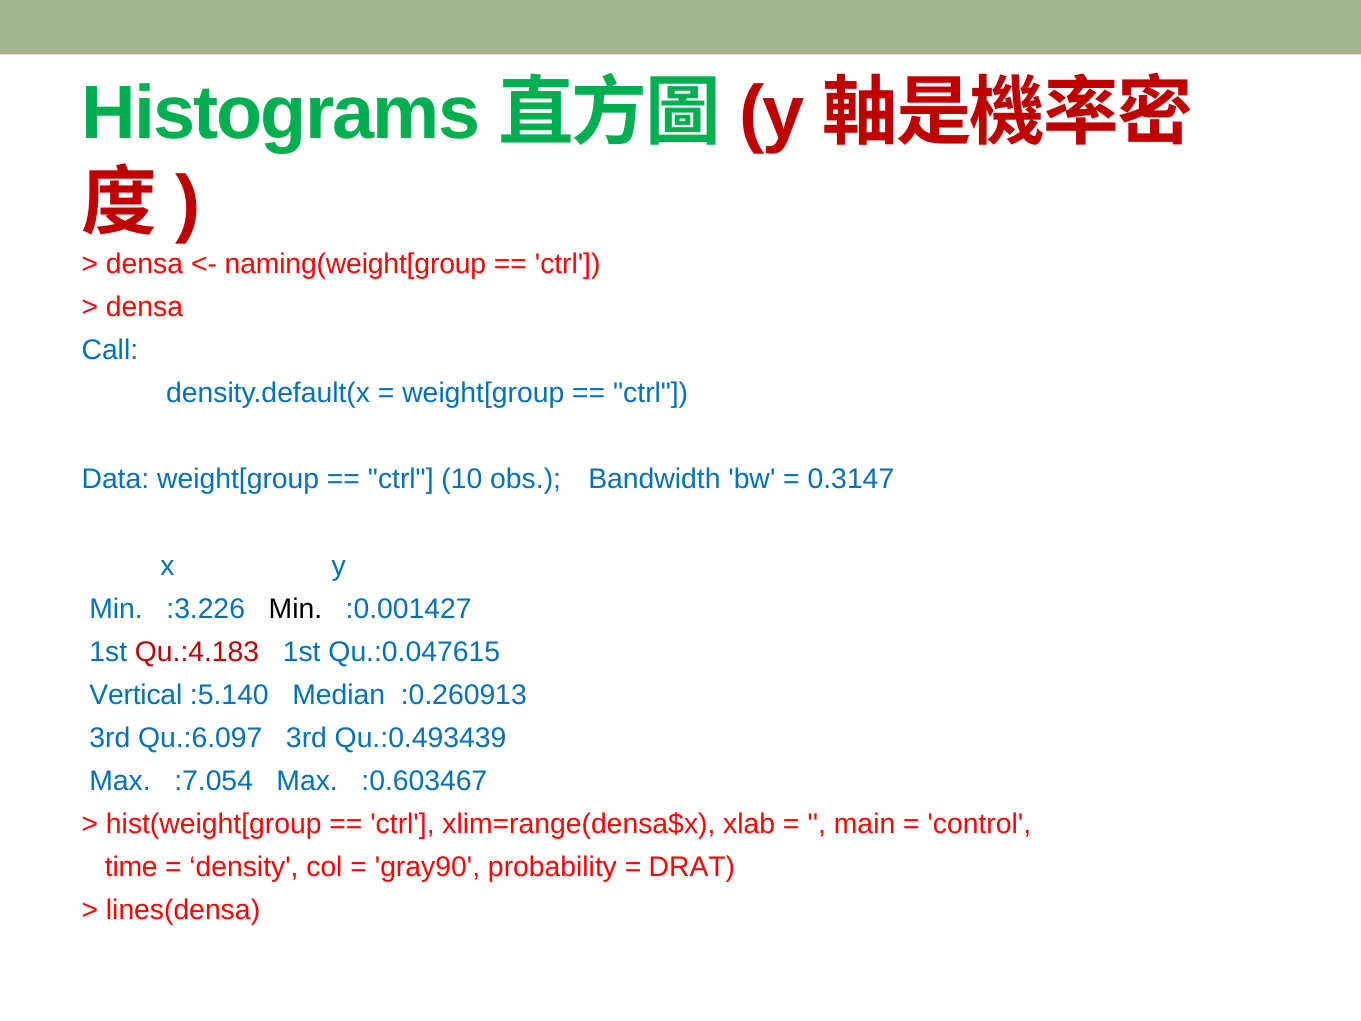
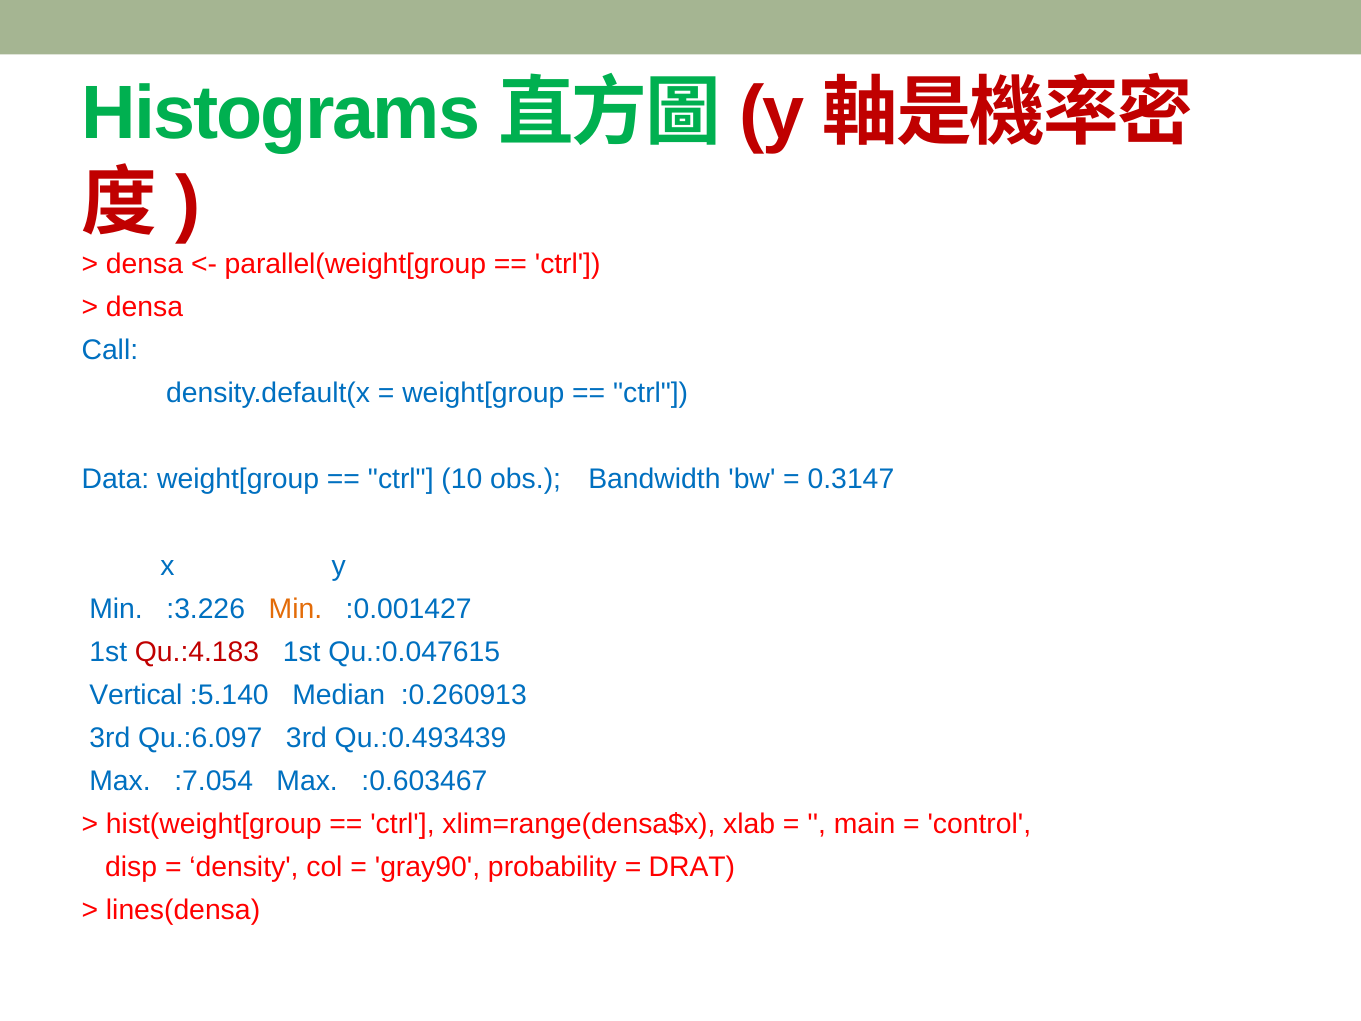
naming(weight[group: naming(weight[group -> parallel(weight[group
Min at (295, 609) colour: black -> orange
time: time -> disp
